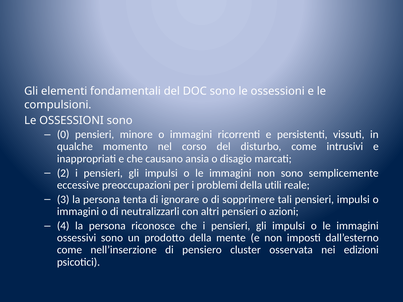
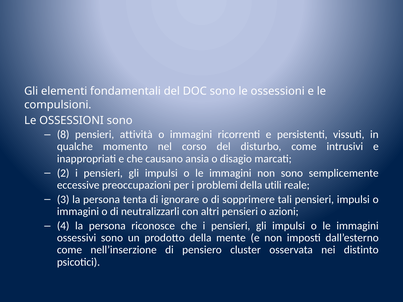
0: 0 -> 8
minore: minore -> attività
edizioni: edizioni -> distinto
